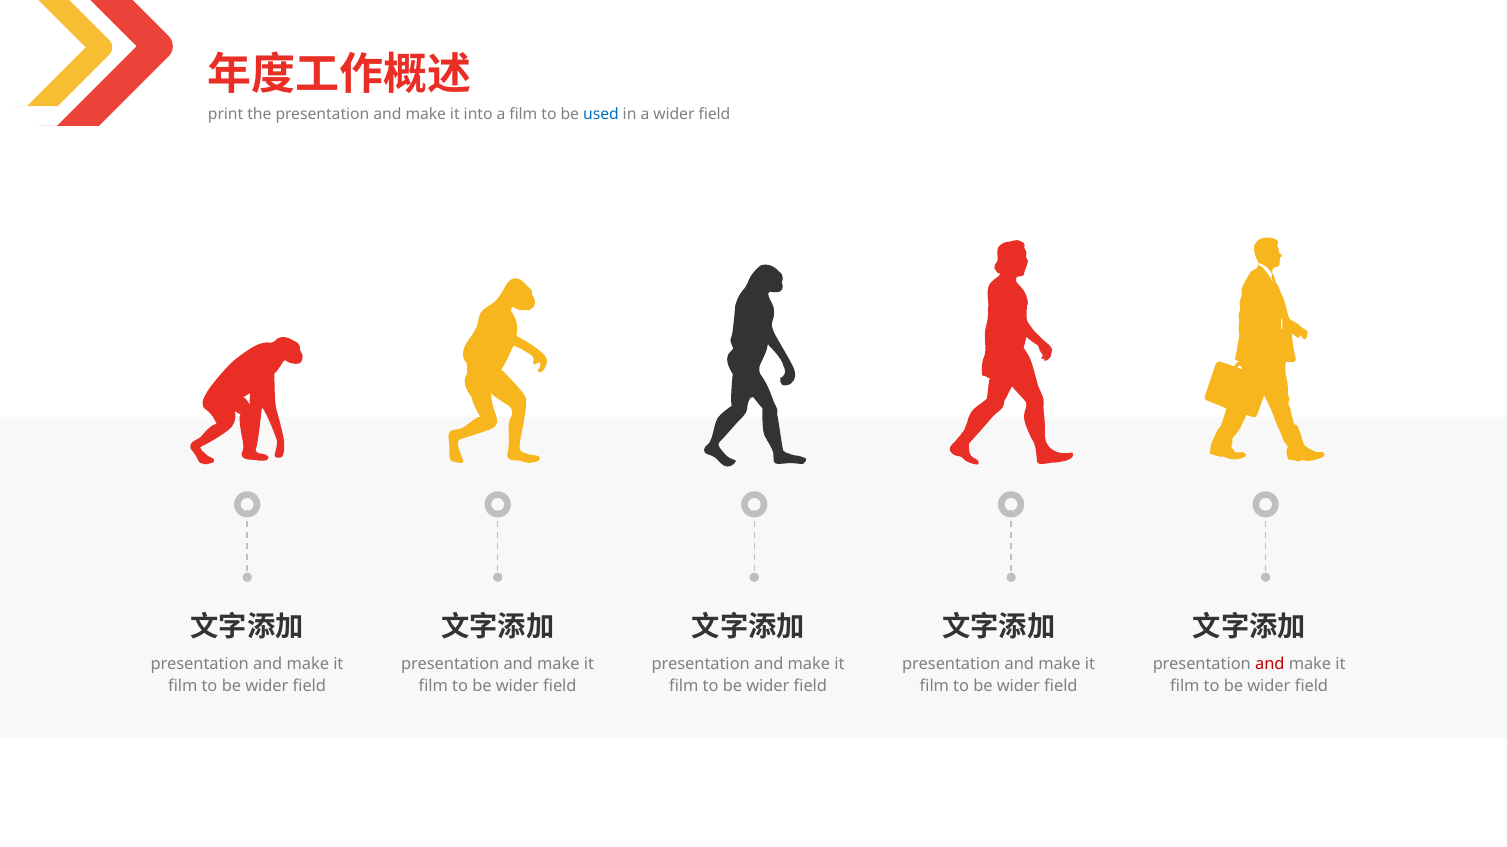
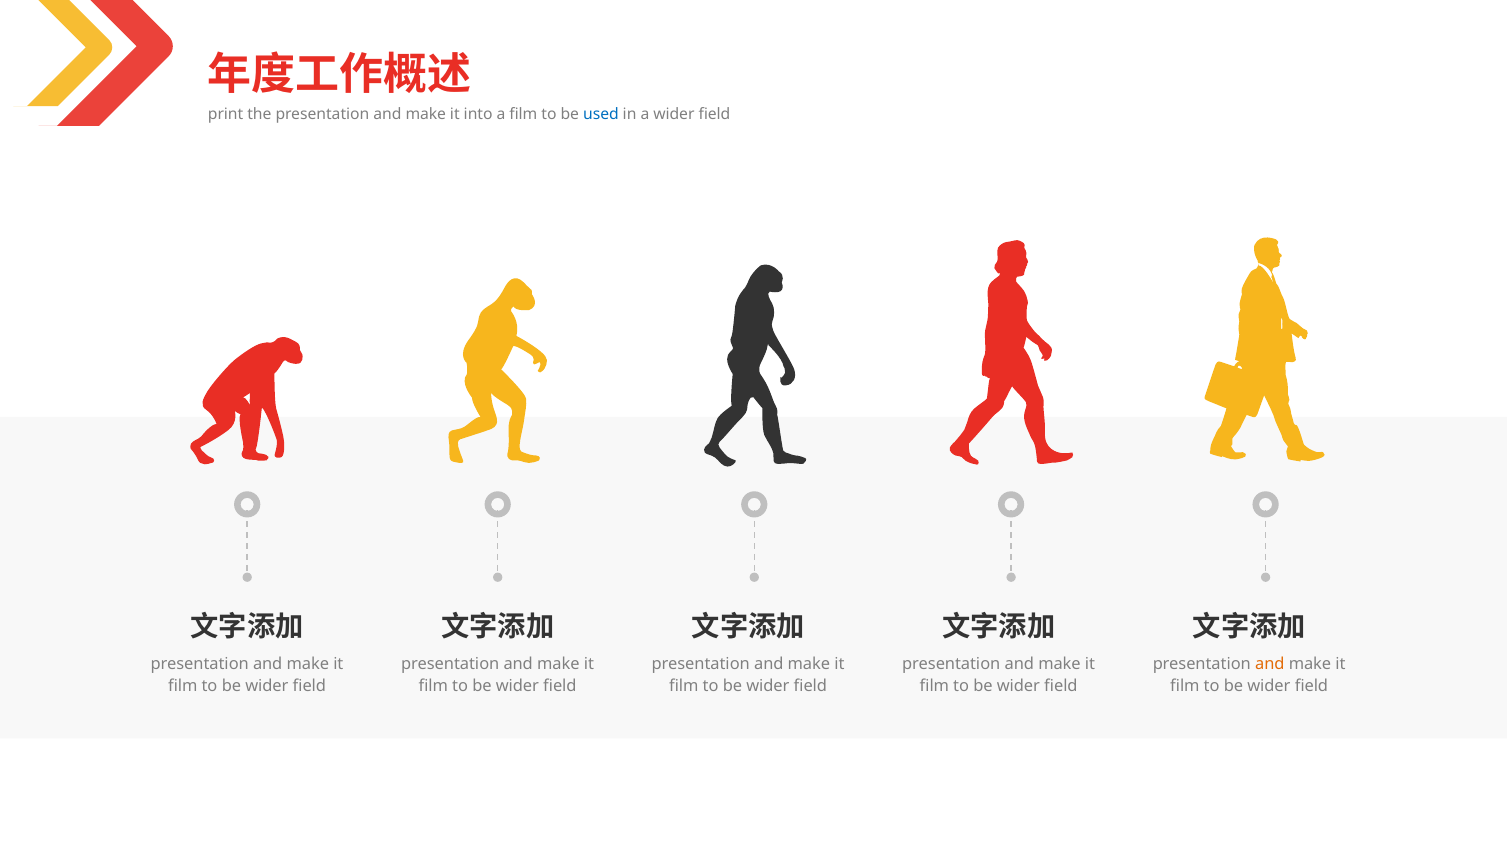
and at (1270, 664) colour: red -> orange
